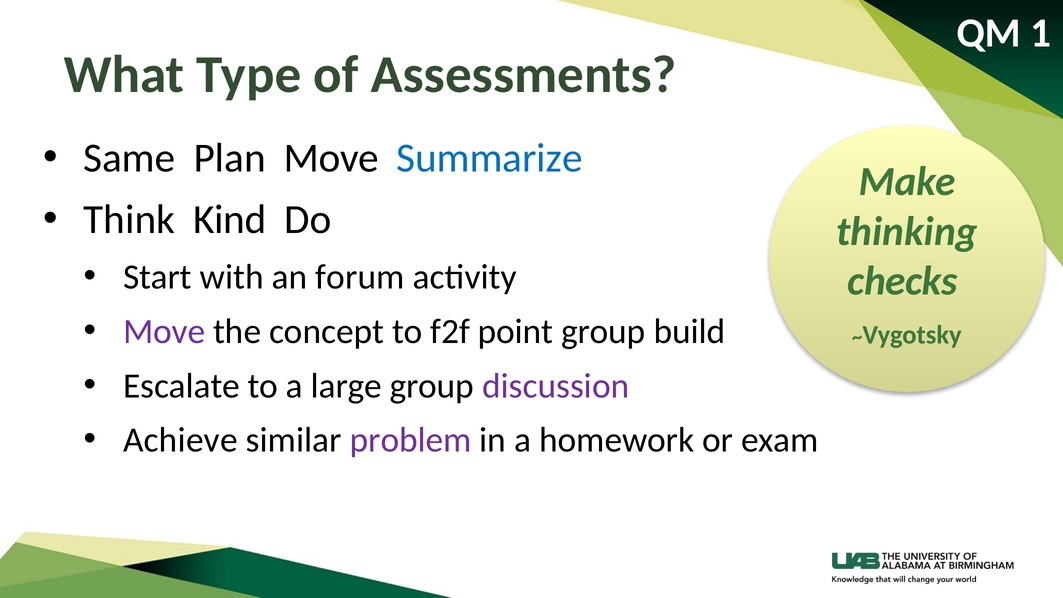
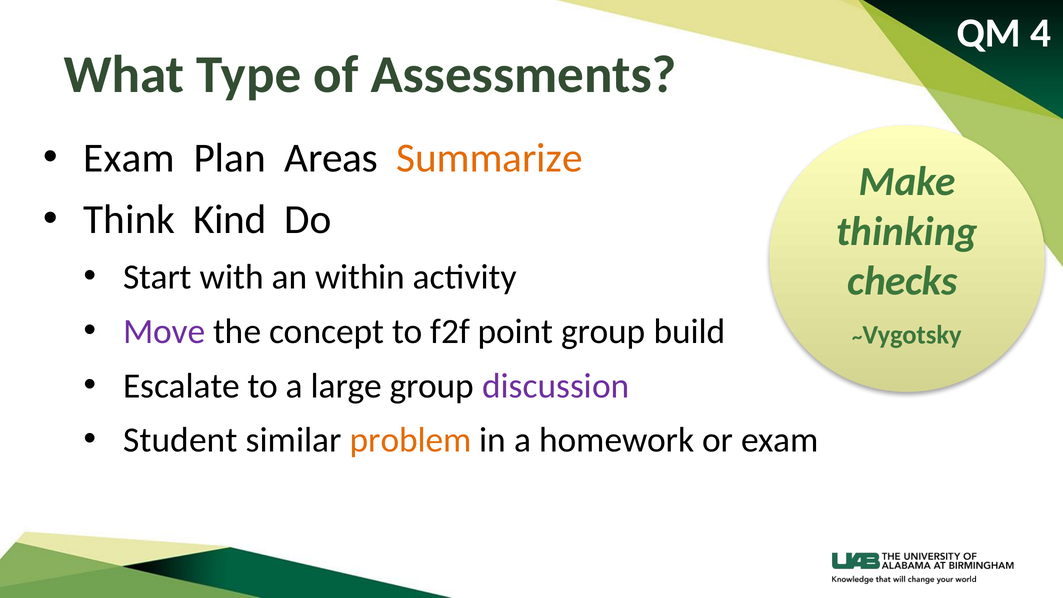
1: 1 -> 4
Same at (129, 158): Same -> Exam
Move at (331, 158): Move -> Areas
Summarize colour: blue -> orange
forum: forum -> within
Achieve: Achieve -> Student
problem colour: purple -> orange
